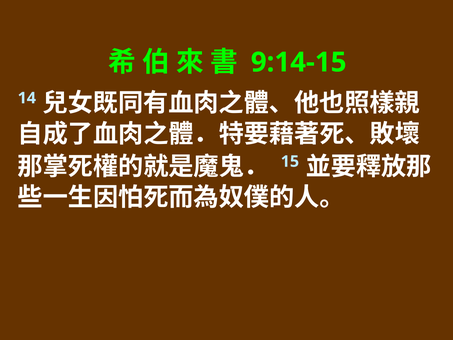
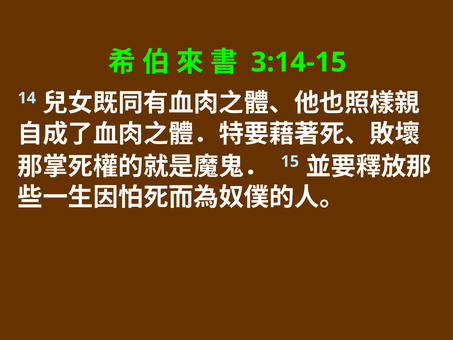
9:14-15: 9:14-15 -> 3:14-15
